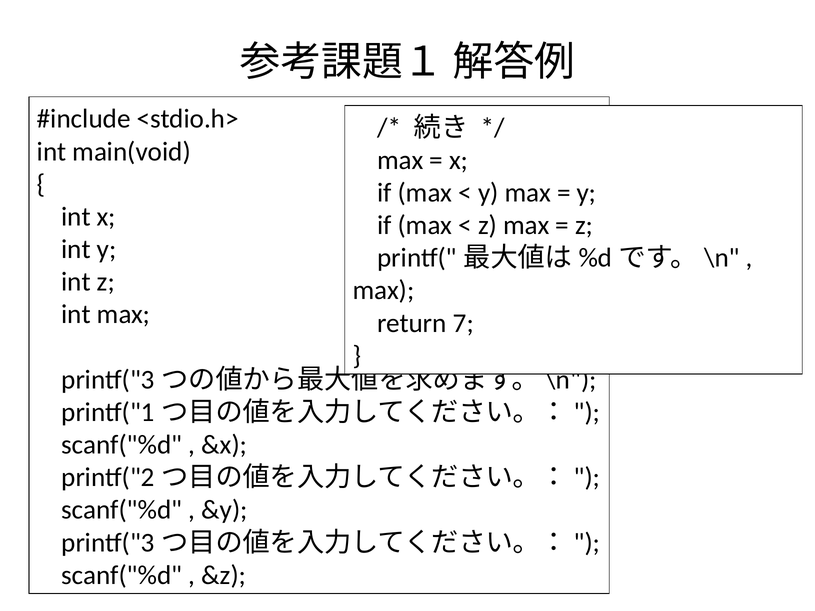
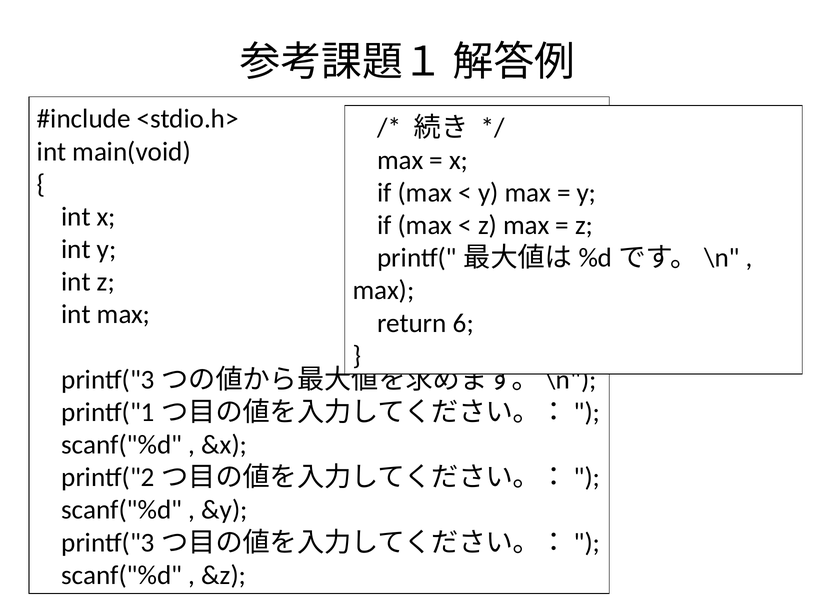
7: 7 -> 6
